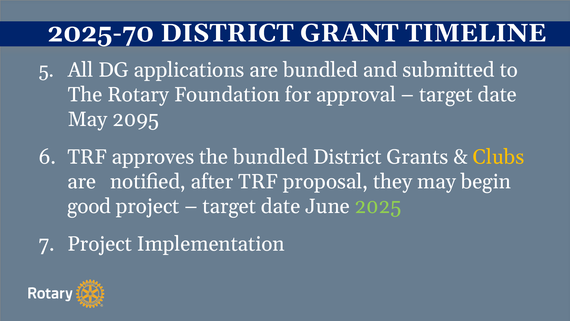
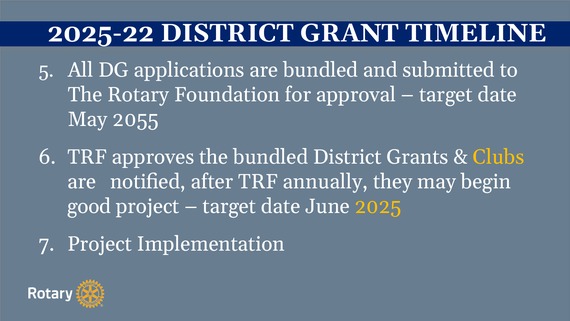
2025-70: 2025-70 -> 2025-22
2095: 2095 -> 2055
proposal: proposal -> annually
2025 colour: light green -> yellow
